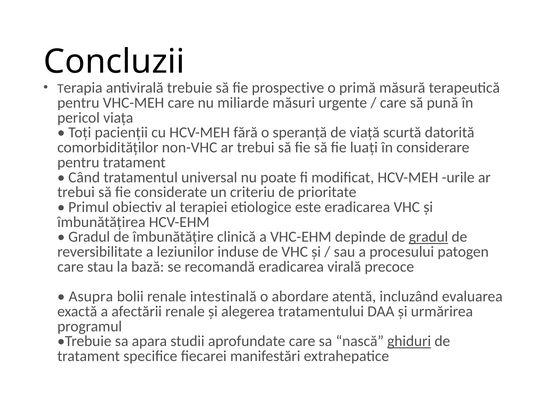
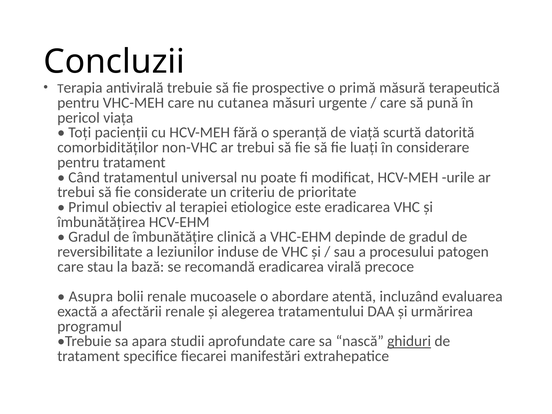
miliarde: miliarde -> cutanea
gradul at (428, 237) underline: present -> none
intestinală: intestinală -> mucoasele
